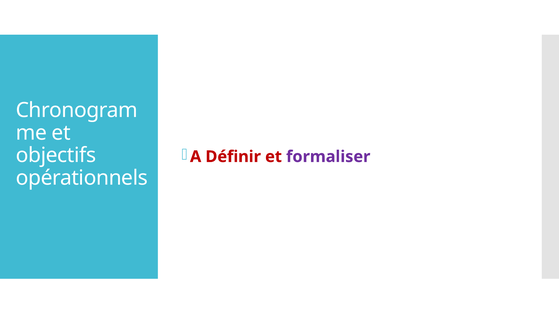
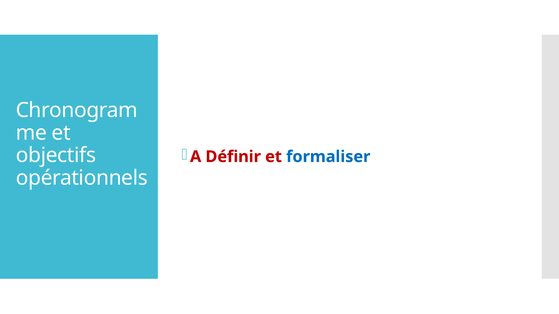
formaliser colour: purple -> blue
